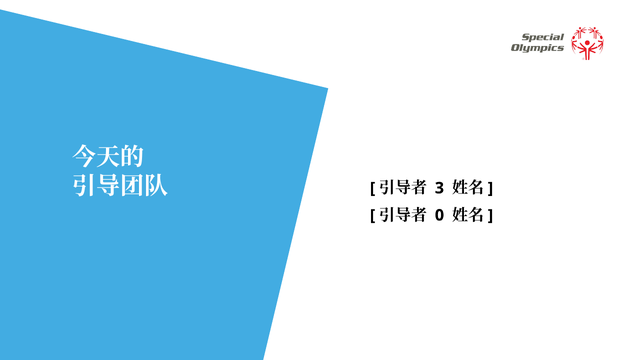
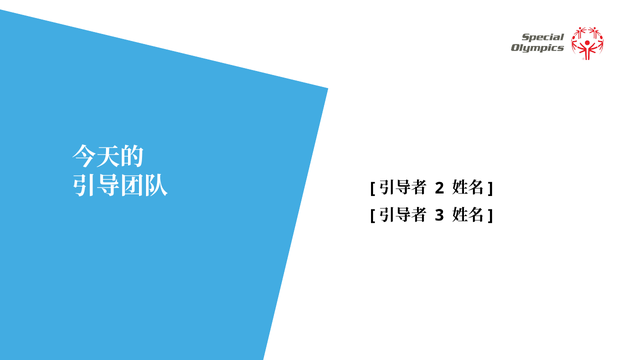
3: 3 -> 2
0: 0 -> 3
